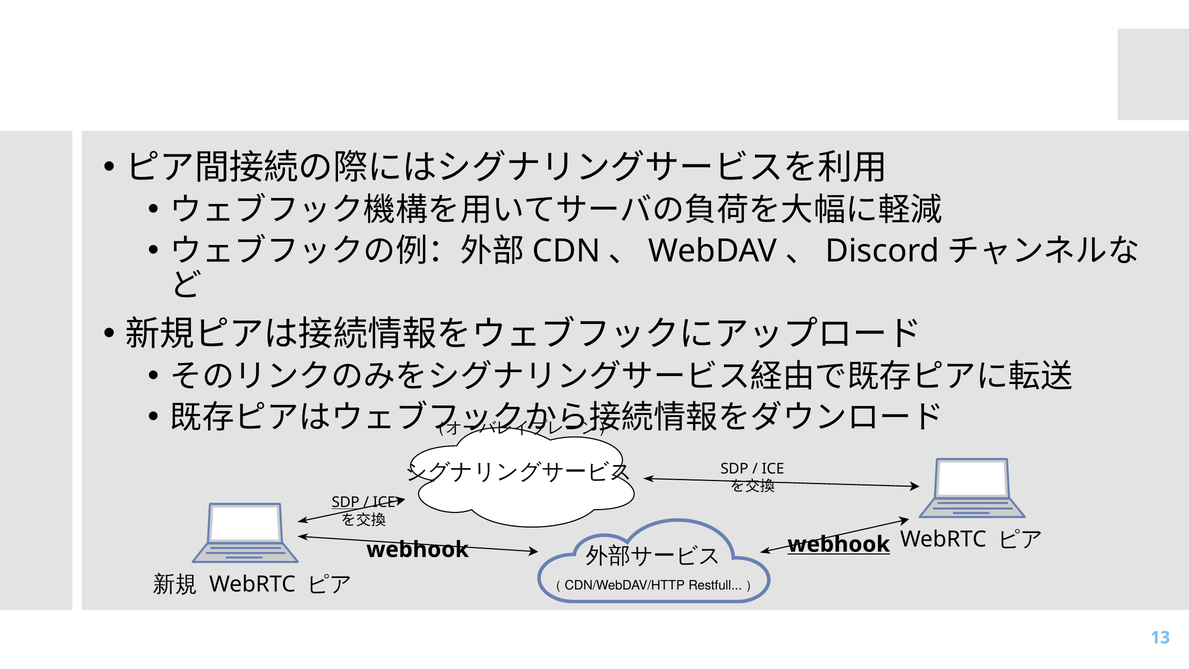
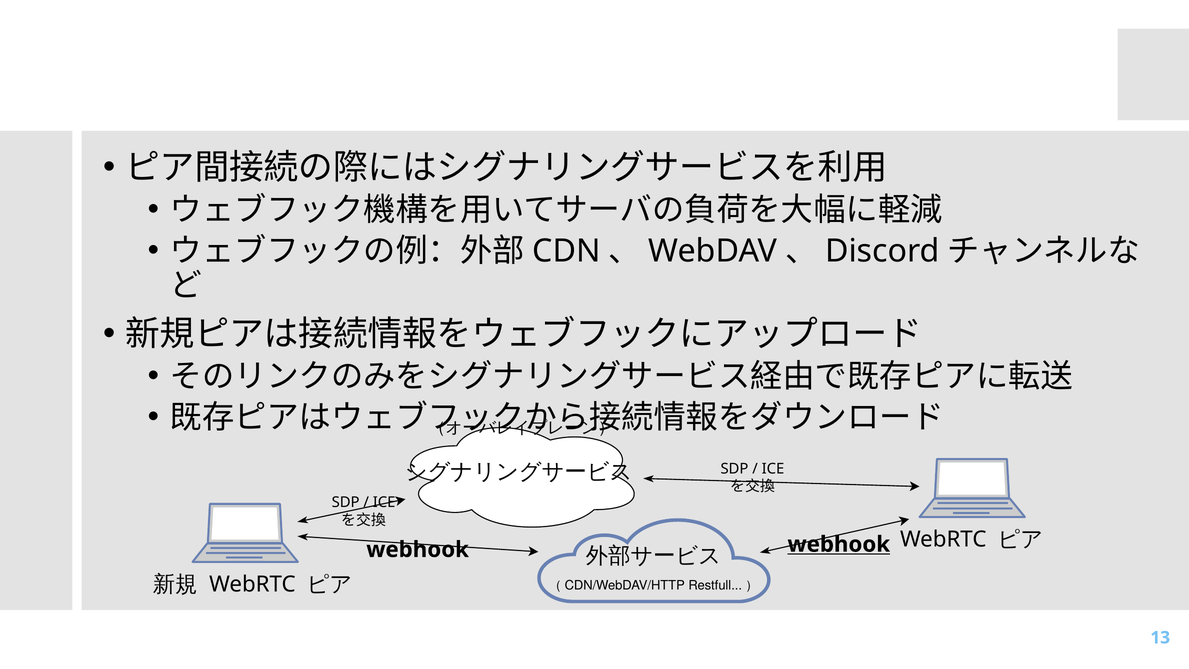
SDP at (346, 502) underline: present -> none
